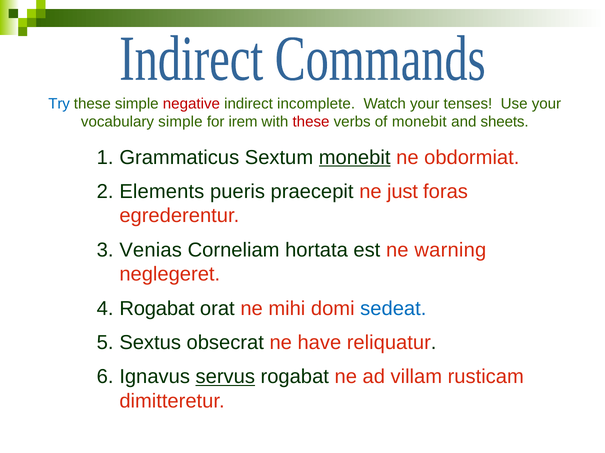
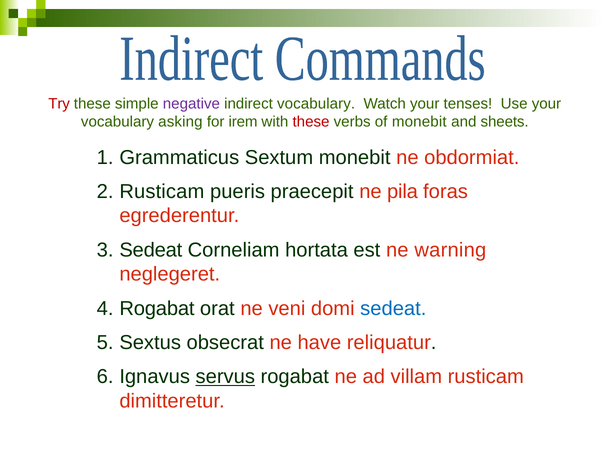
Try colour: blue -> red
negative colour: red -> purple
indirect incomplete: incomplete -> vocabulary
vocabulary simple: simple -> asking
monebit at (355, 158) underline: present -> none
Elements at (162, 192): Elements -> Rusticam
just: just -> pila
Venias at (151, 250): Venias -> Sedeat
mihi: mihi -> veni
